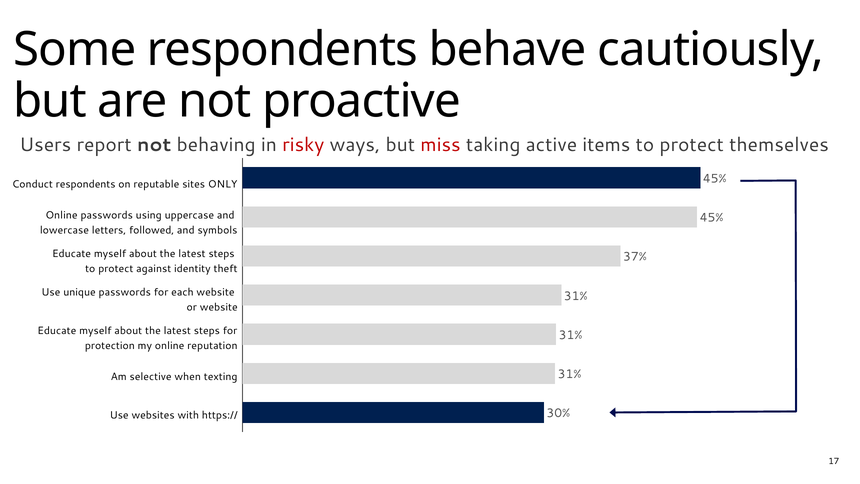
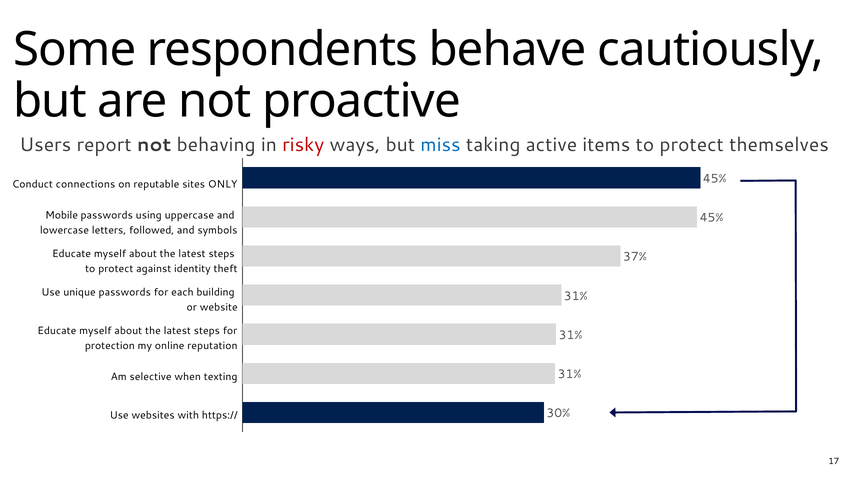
miss colour: red -> blue
Conduct respondents: respondents -> connections
Online at (62, 215): Online -> Mobile
each website: website -> building
